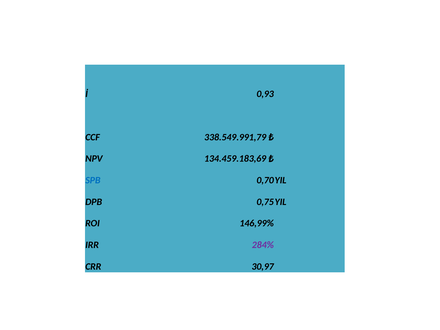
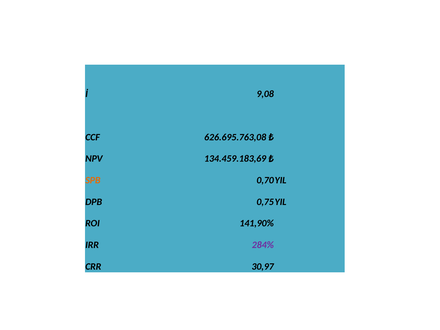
0,93: 0,93 -> 9,08
338.549.991,79: 338.549.991,79 -> 626.695.763,08
SPB colour: blue -> orange
146,99%: 146,99% -> 141,90%
